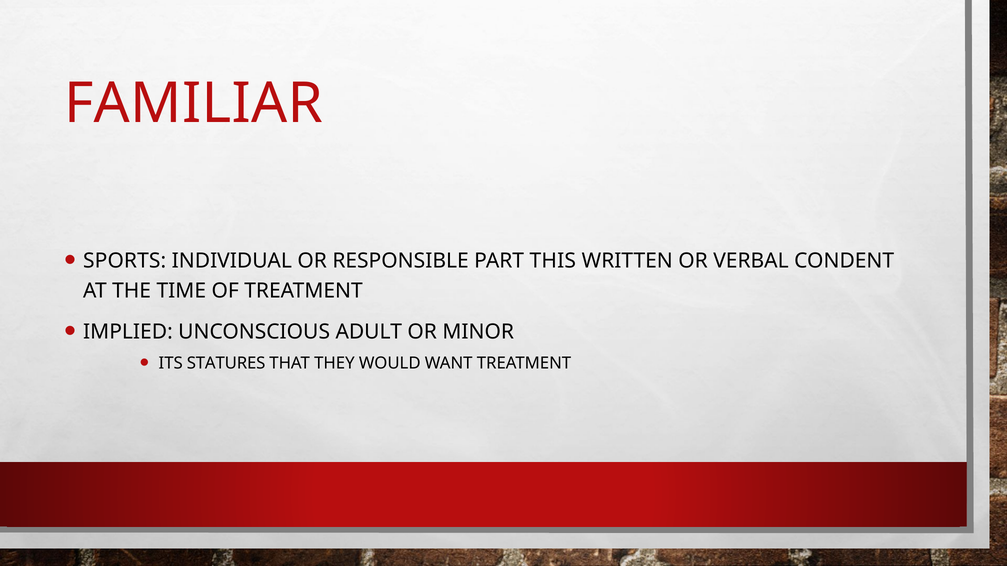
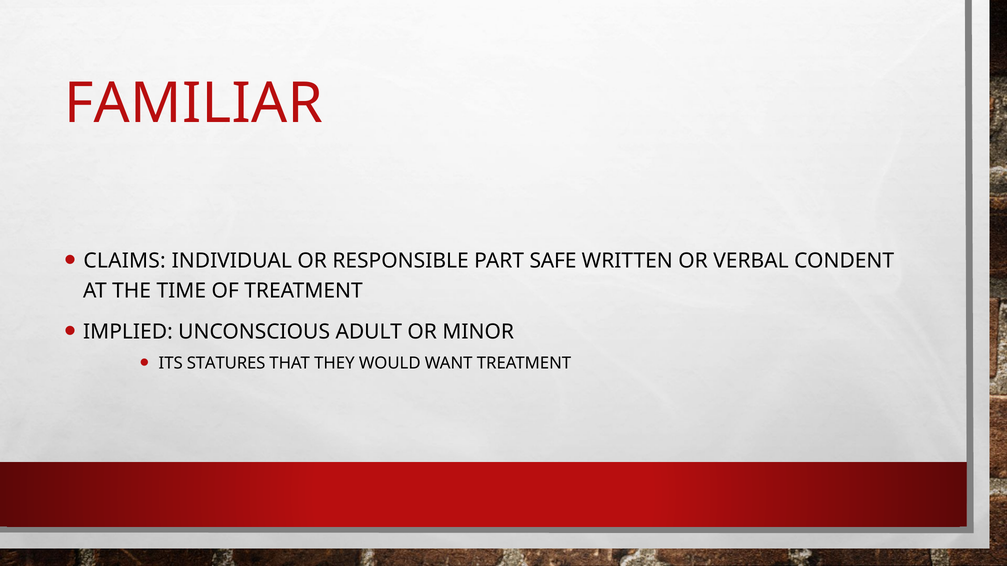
SPORTS: SPORTS -> CLAIMS
THIS: THIS -> SAFE
